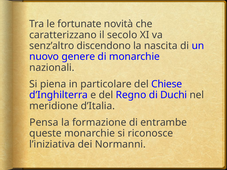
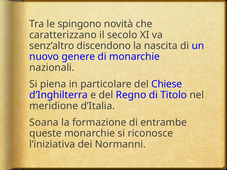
fortunate: fortunate -> spingono
Duchi: Duchi -> Titolo
Pensa: Pensa -> Soana
